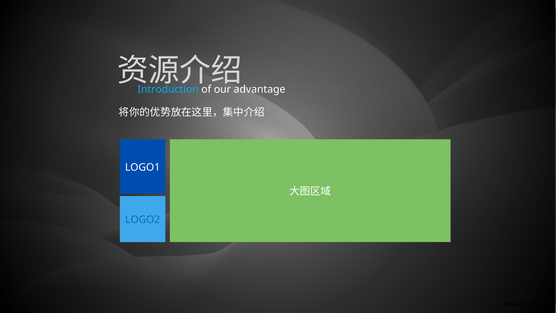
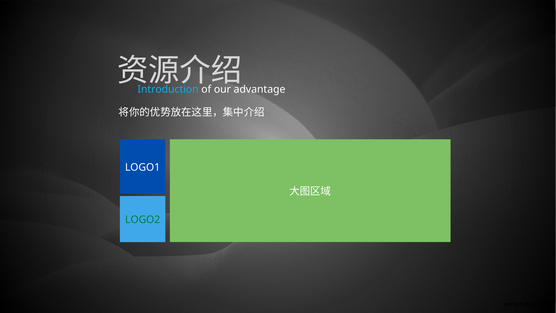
LOGO2 colour: blue -> green
